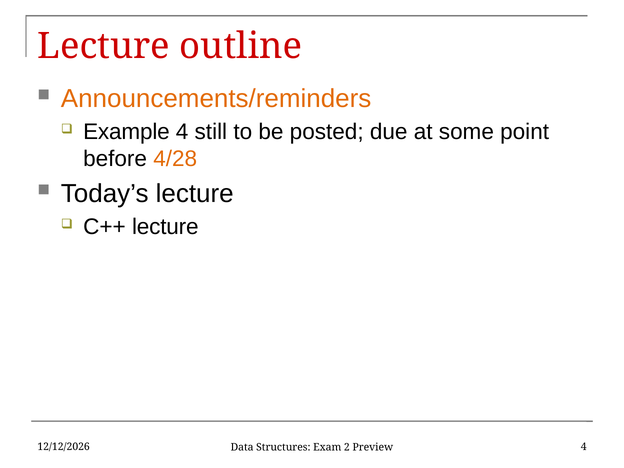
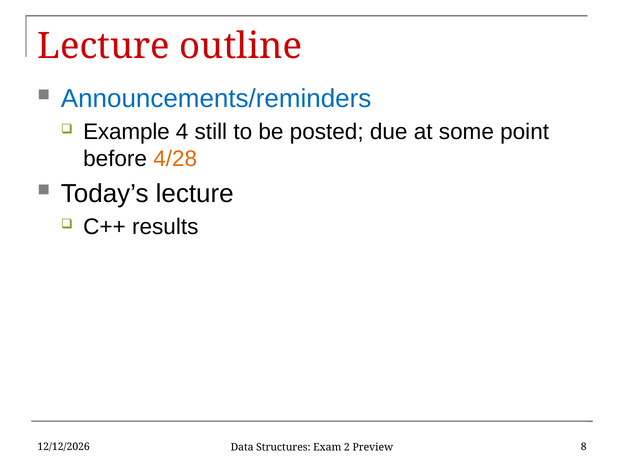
Announcements/reminders colour: orange -> blue
C++ lecture: lecture -> results
4 at (584, 447): 4 -> 8
